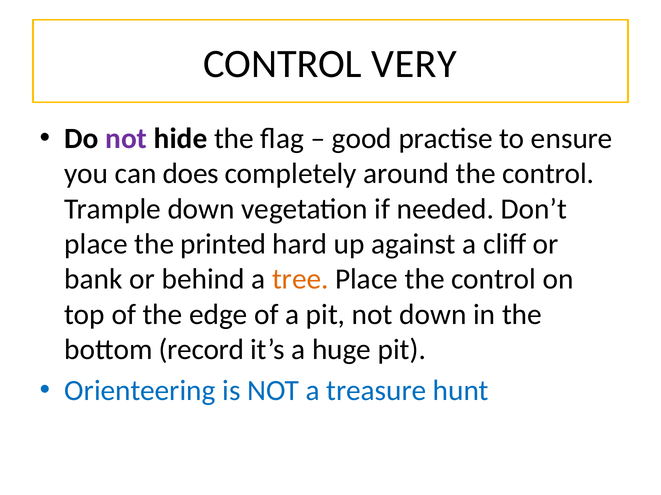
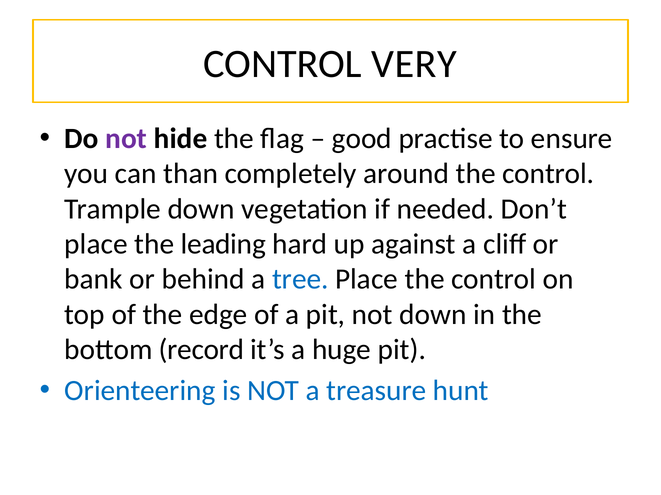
does: does -> than
printed: printed -> leading
tree colour: orange -> blue
